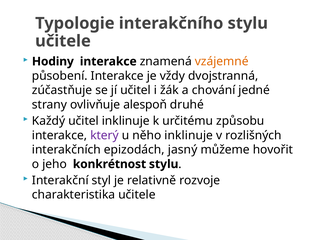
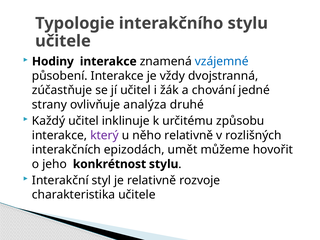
vzájemné colour: orange -> blue
alespoň: alespoň -> analýza
něho inklinuje: inklinuje -> relativně
jasný: jasný -> umět
